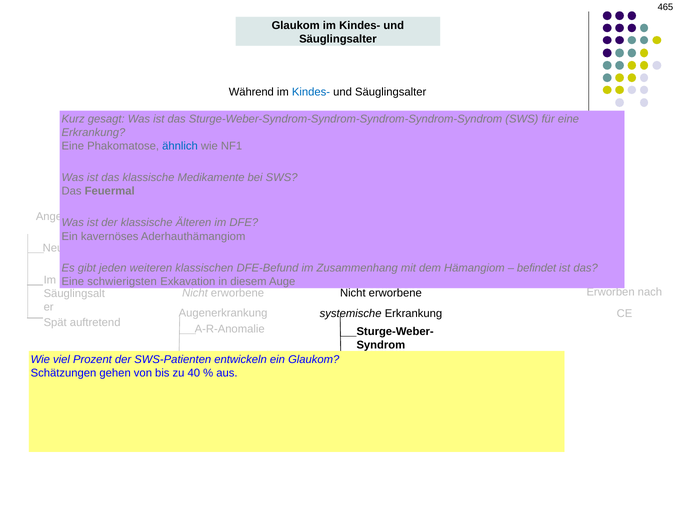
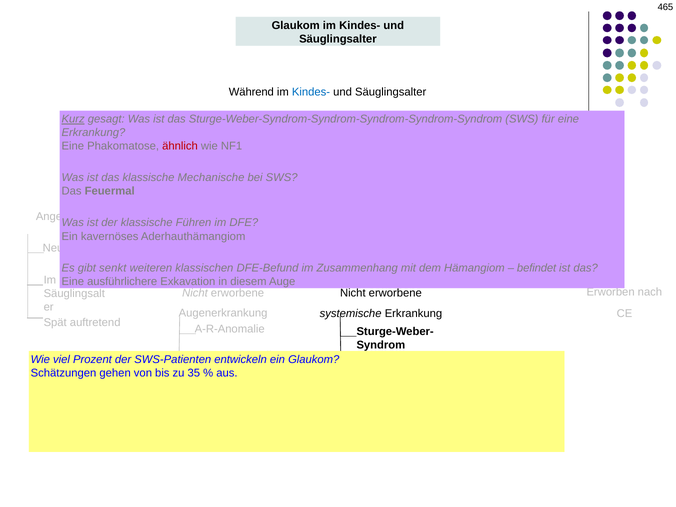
Kurz underline: none -> present
ähnlich colour: blue -> red
Medikamente: Medikamente -> Mechanische
Älteren: Älteren -> Führen
jeden: jeden -> senkt
schwierigsten: schwierigsten -> ausführlichere
40: 40 -> 35
